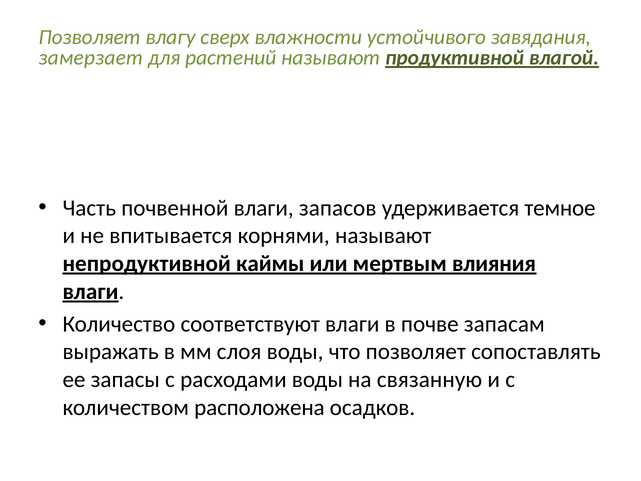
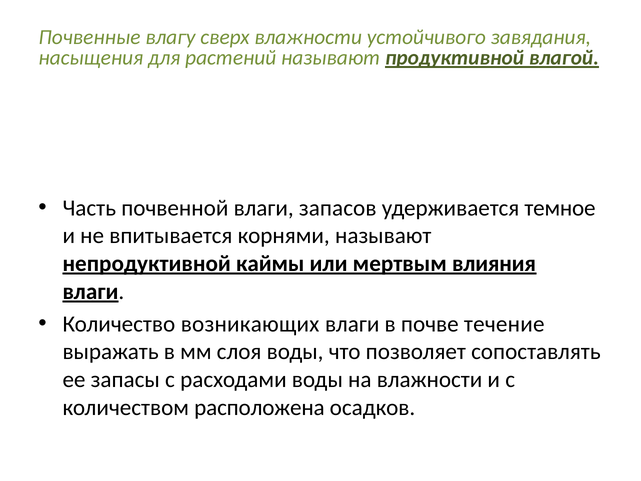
Позволяет at (90, 37): Позволяет -> Почвенные
замерзает: замерзает -> насыщения
соответствуют: соответствуют -> возникающих
запасам: запасам -> течение
на связанную: связанную -> влажности
